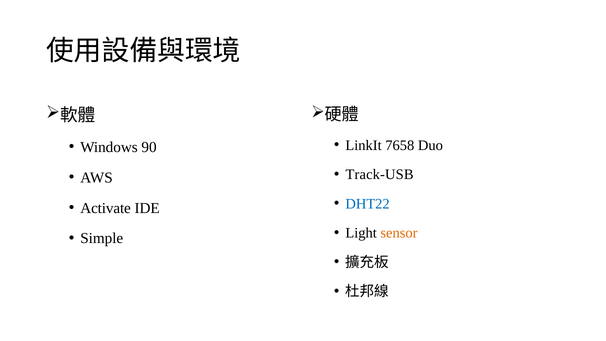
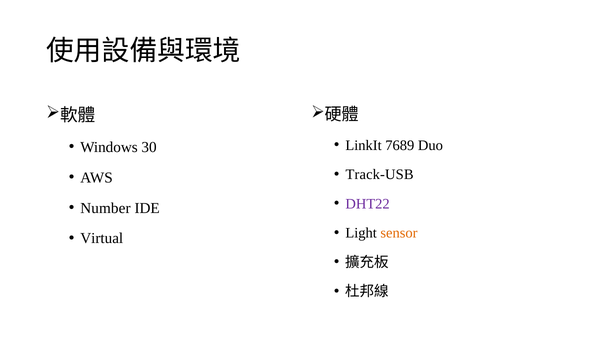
7658: 7658 -> 7689
90: 90 -> 30
DHT22 colour: blue -> purple
Activate: Activate -> Number
Simple: Simple -> Virtual
